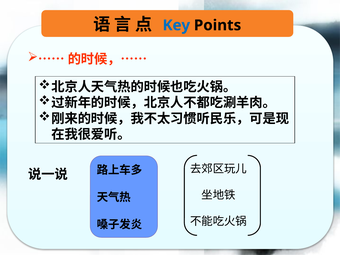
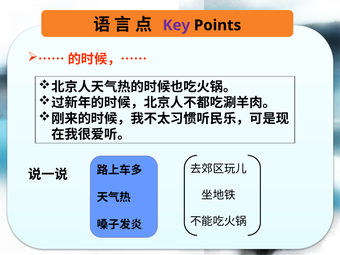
Key colour: blue -> purple
